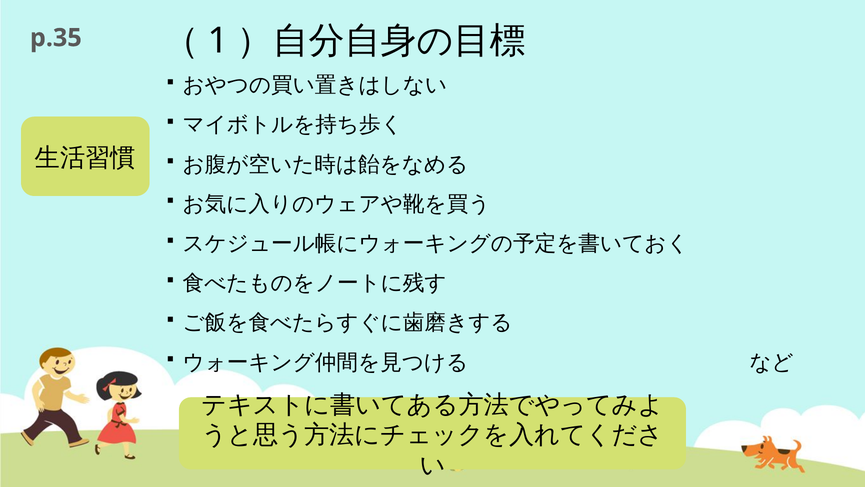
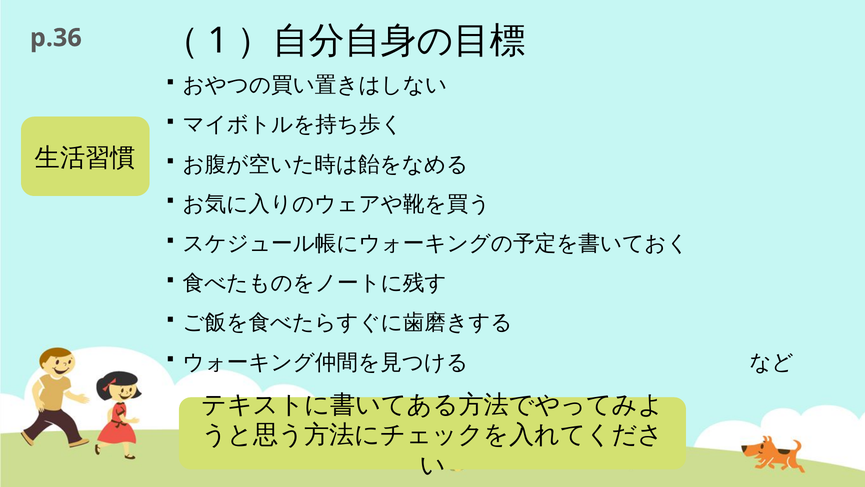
p.35: p.35 -> p.36
